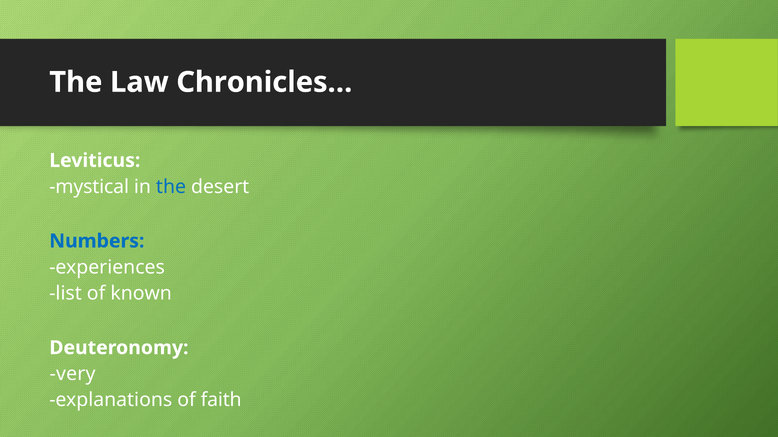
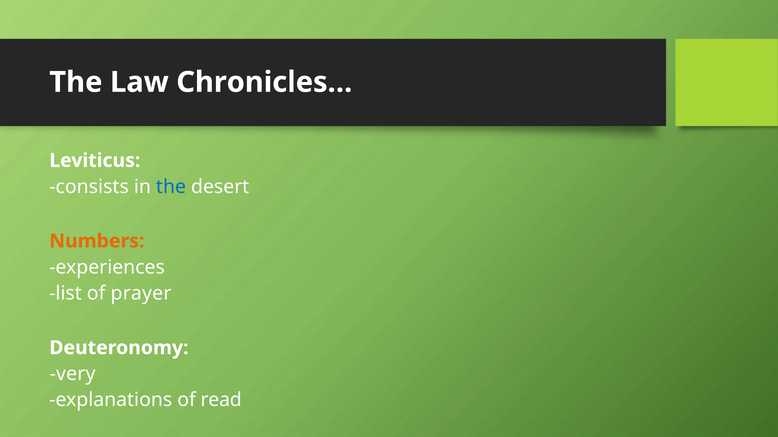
mystical: mystical -> consists
Numbers colour: blue -> orange
known: known -> prayer
faith: faith -> read
